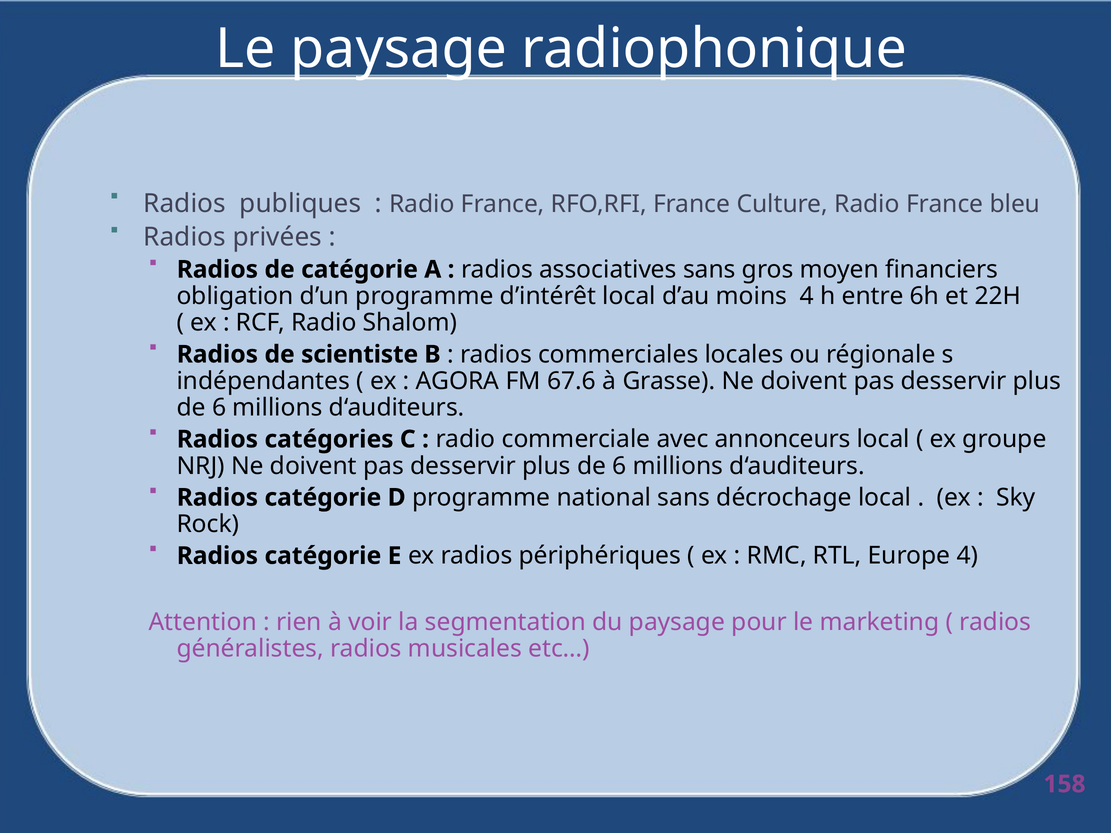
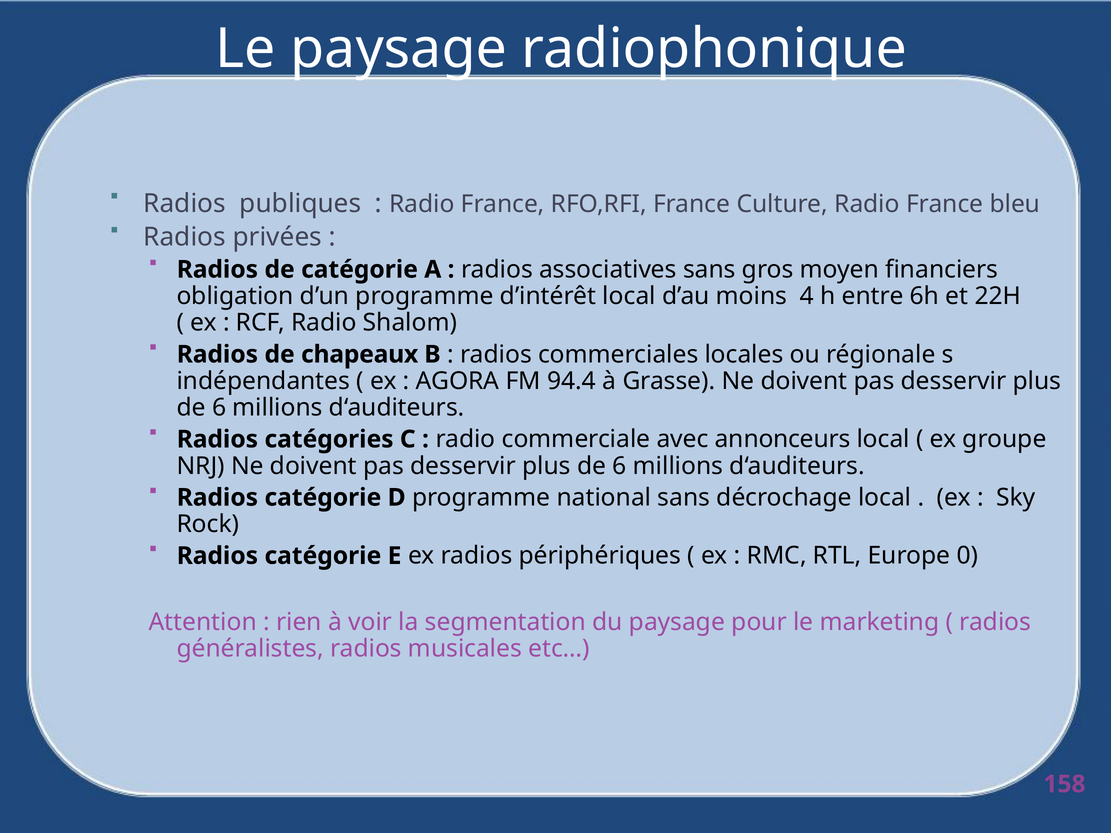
scientiste: scientiste -> chapeaux
67.6: 67.6 -> 94.4
Europe 4: 4 -> 0
